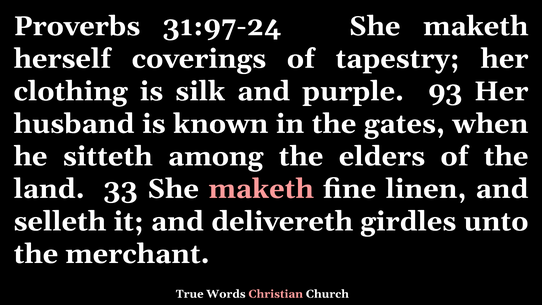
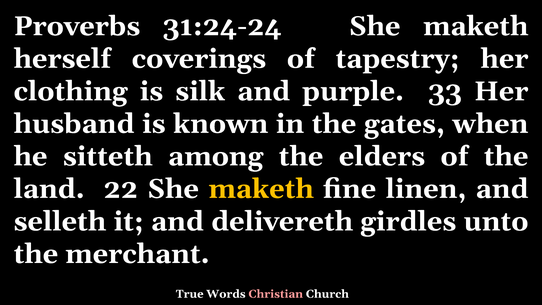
31:97-24: 31:97-24 -> 31:24-24
93: 93 -> 33
33: 33 -> 22
maketh at (261, 189) colour: pink -> yellow
